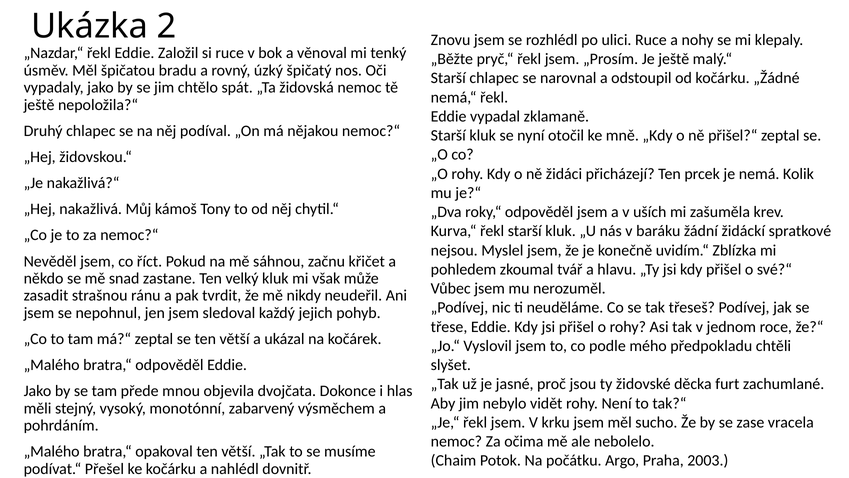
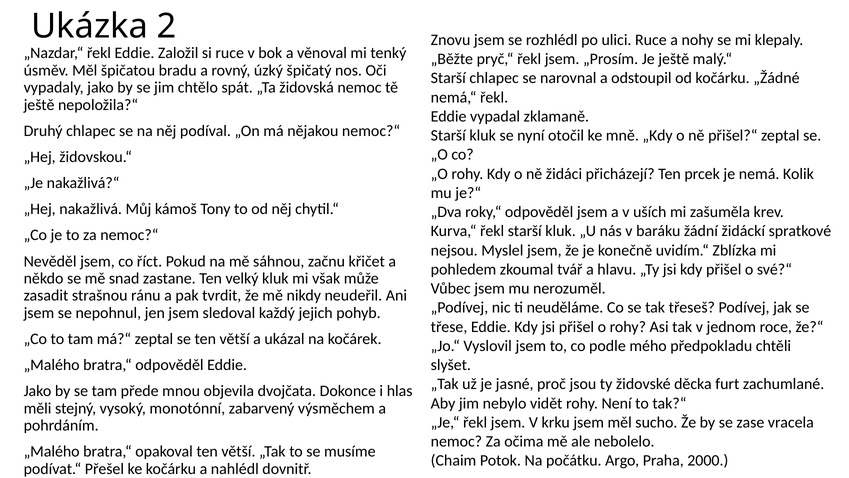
2003: 2003 -> 2000
